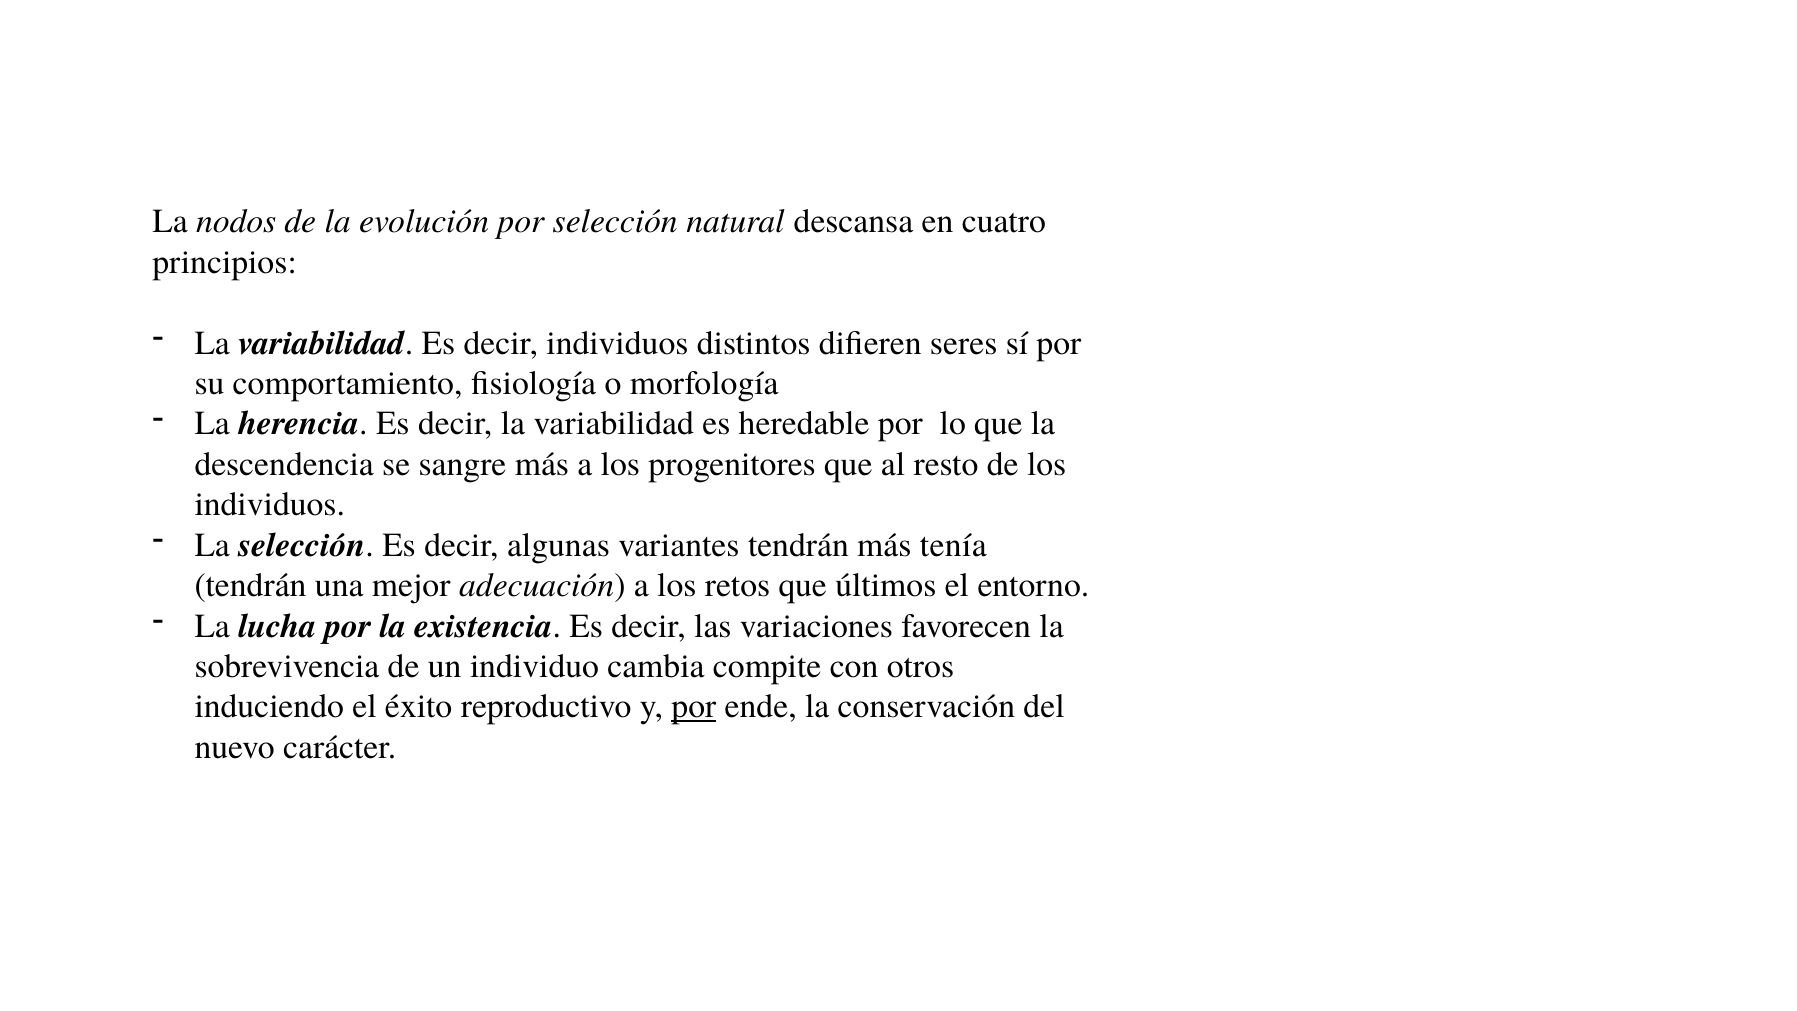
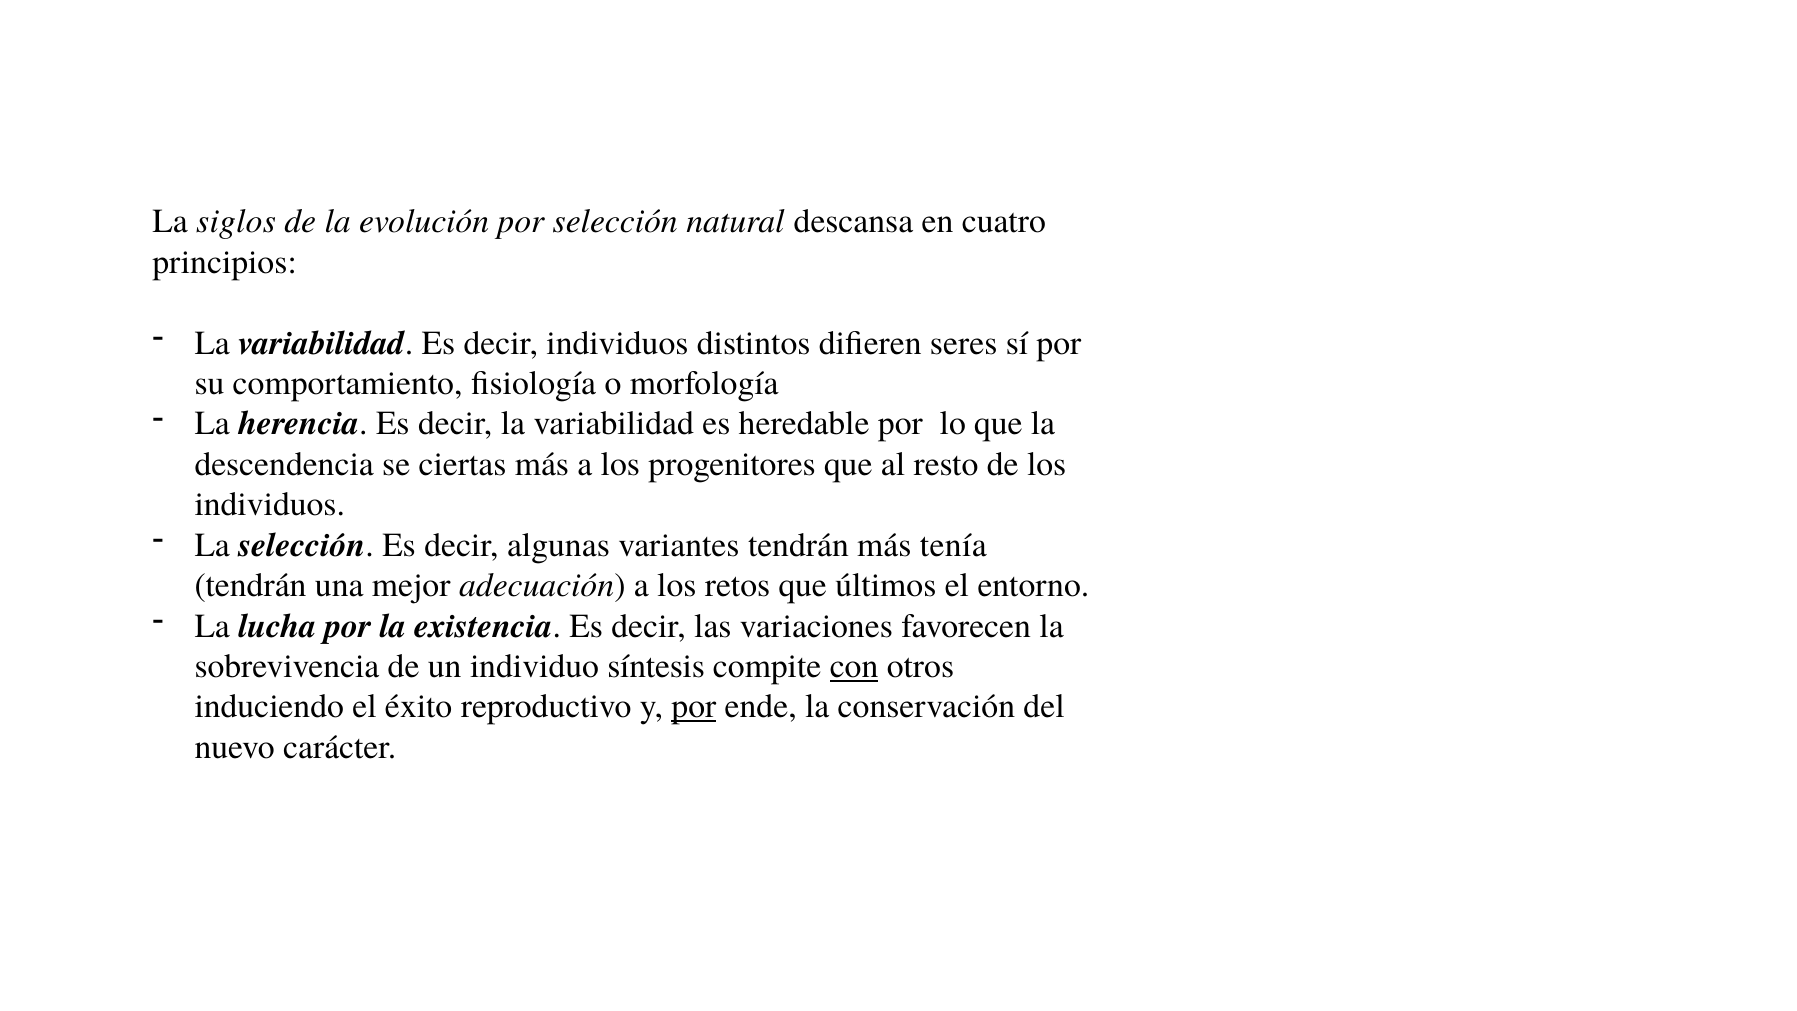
nodos: nodos -> siglos
sangre: sangre -> ciertas
cambia: cambia -> síntesis
con underline: none -> present
